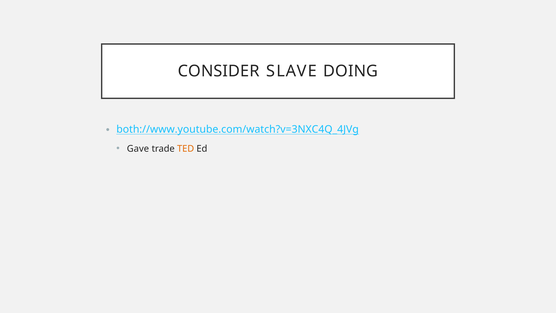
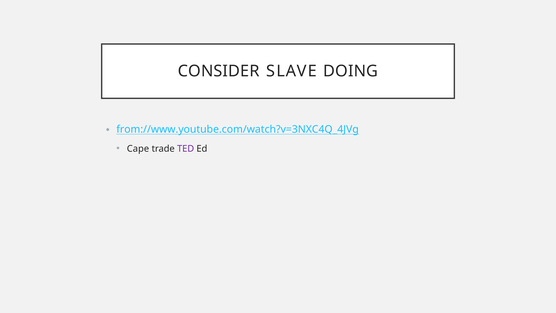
both://www.youtube.com/watch?v=3NXC4Q_4JVg: both://www.youtube.com/watch?v=3NXC4Q_4JVg -> from://www.youtube.com/watch?v=3NXC4Q_4JVg
Gave: Gave -> Cape
TED colour: orange -> purple
